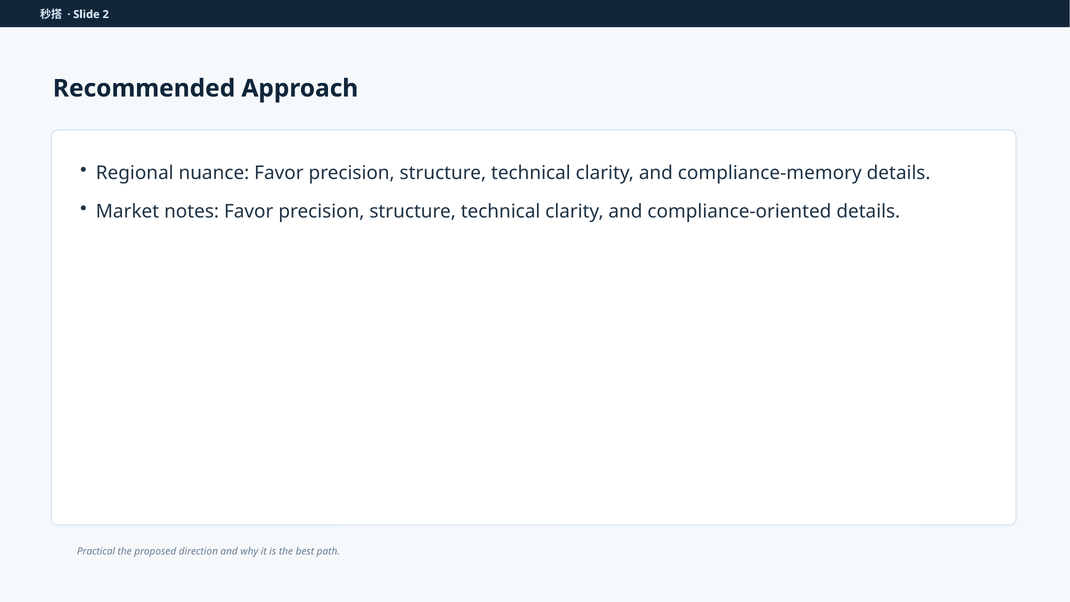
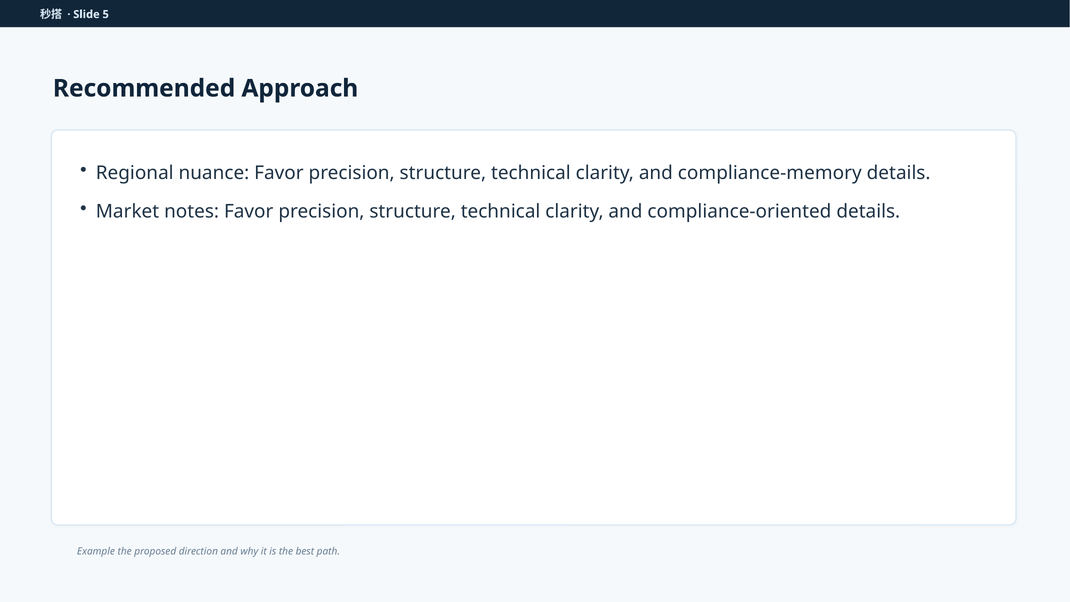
2: 2 -> 5
Practical: Practical -> Example
